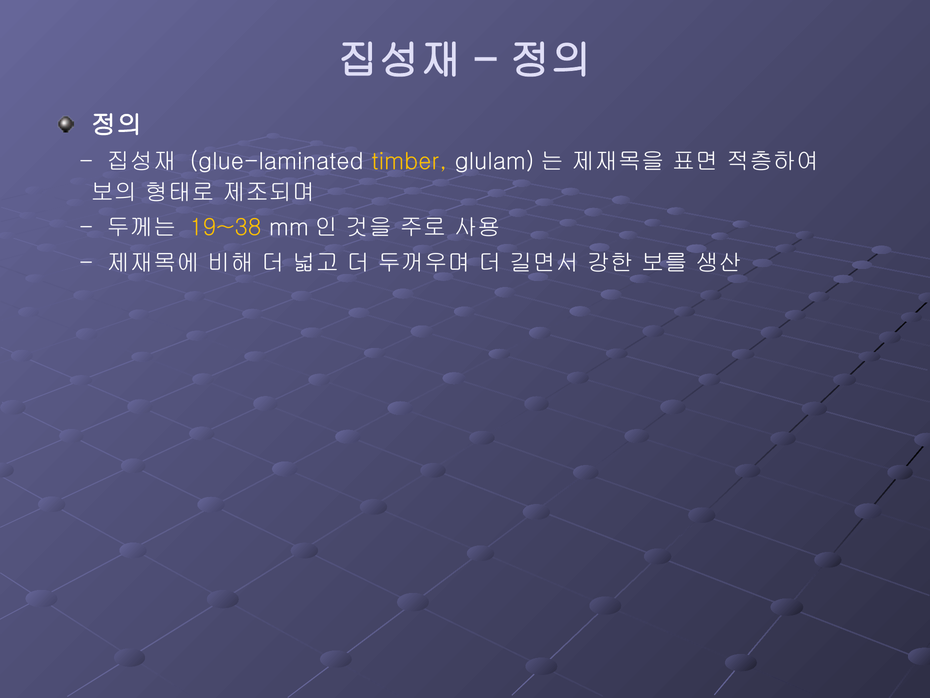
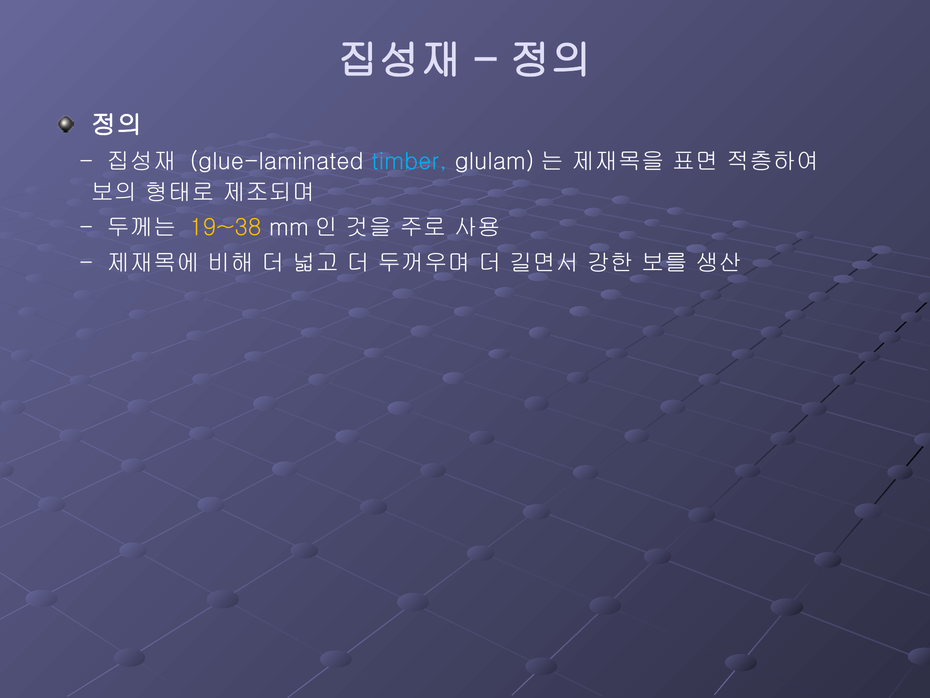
timber colour: yellow -> light blue
